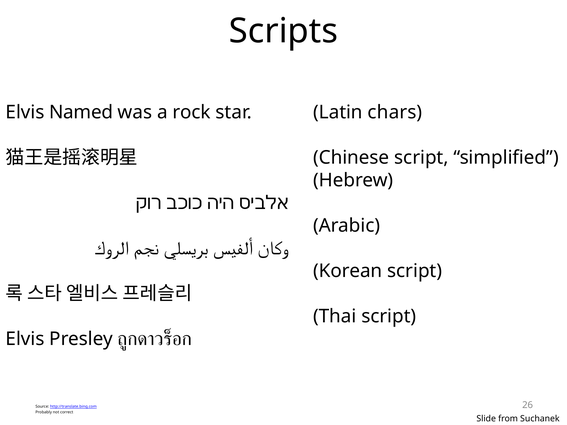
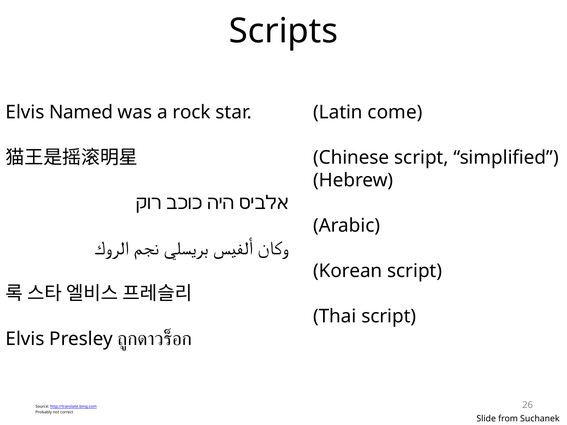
chars: chars -> come
